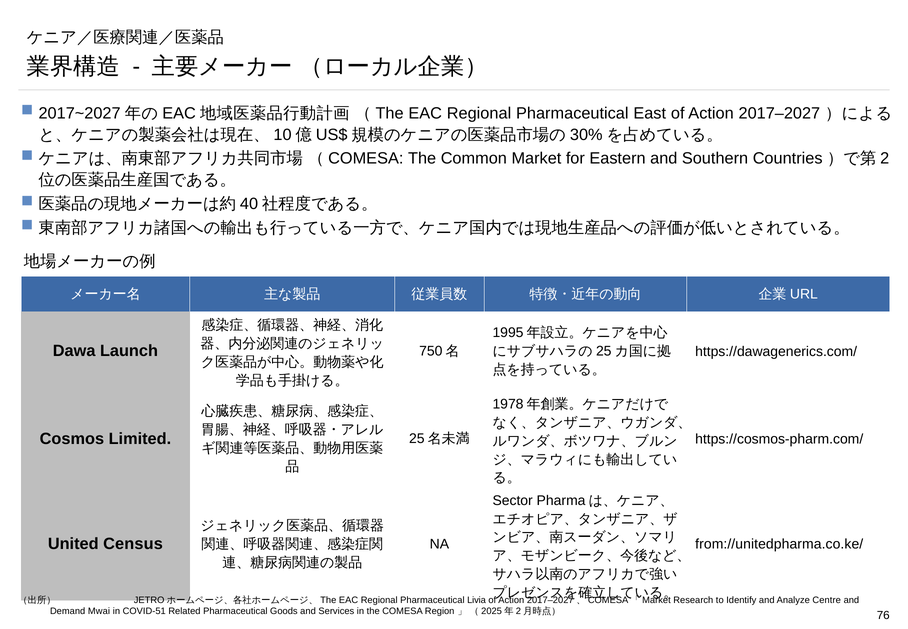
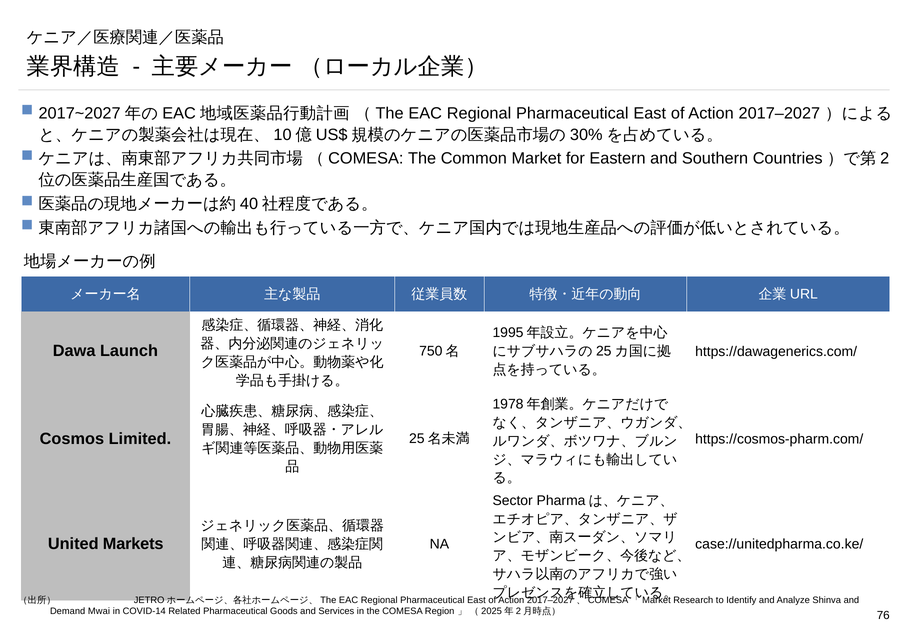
Census: Census -> Markets
from://unitedpharma.co.ke/: from://unitedpharma.co.ke/ -> case://unitedpharma.co.ke/
Livia at (477, 600): Livia -> East
Centre: Centre -> Shinva
COVID-51: COVID-51 -> COVID-14
